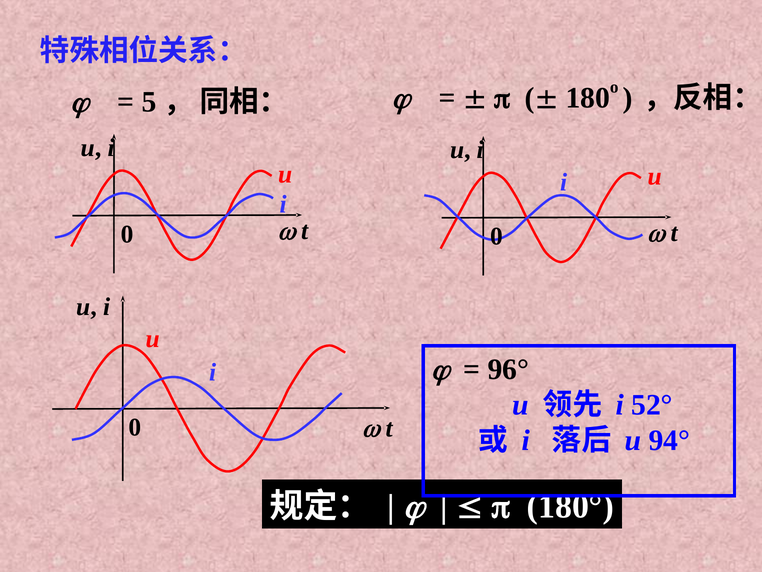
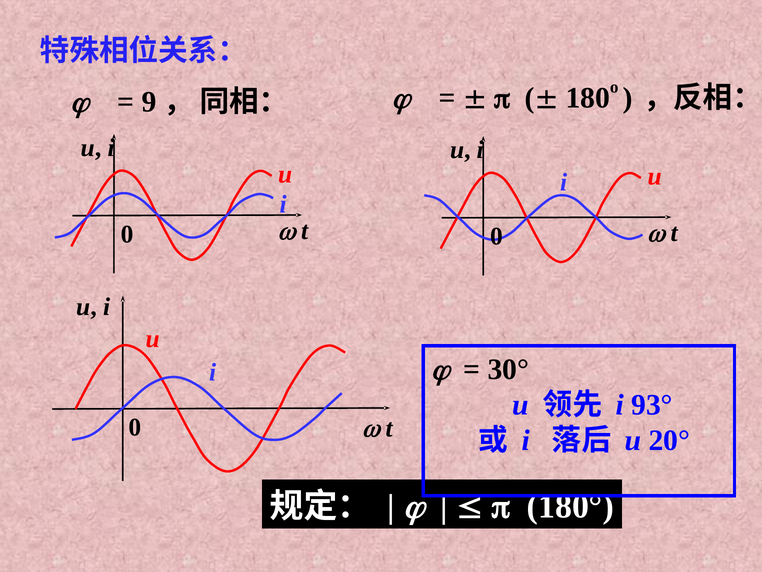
5: 5 -> 9
96°: 96° -> 30°
52°: 52° -> 93°
94°: 94° -> 20°
